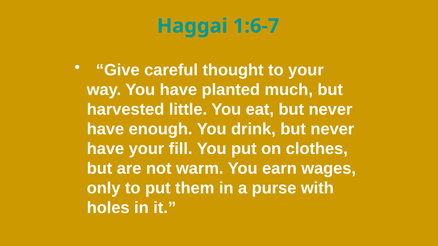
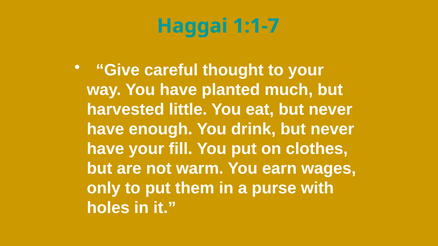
1:6-7: 1:6-7 -> 1:1-7
